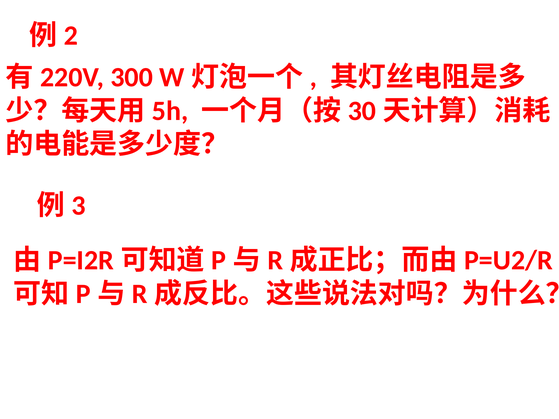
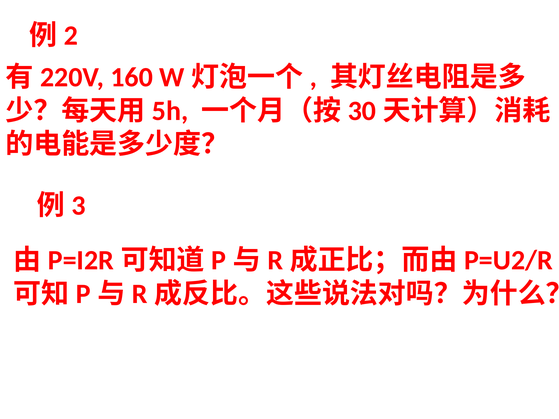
300: 300 -> 160
